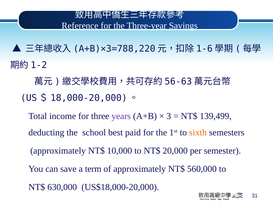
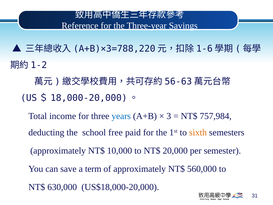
years colour: purple -> blue
139,499: 139,499 -> 757,984
best: best -> free
